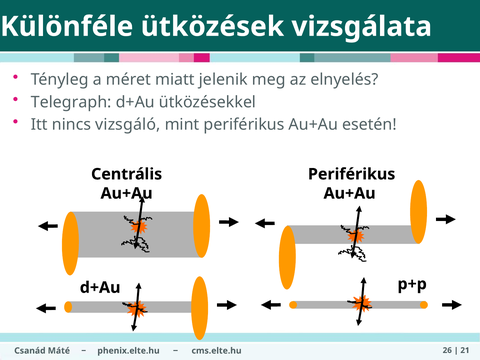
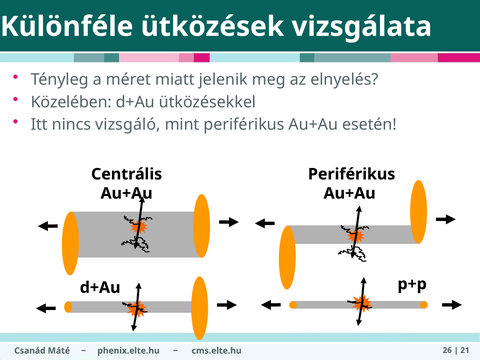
Telegraph: Telegraph -> Közelében
